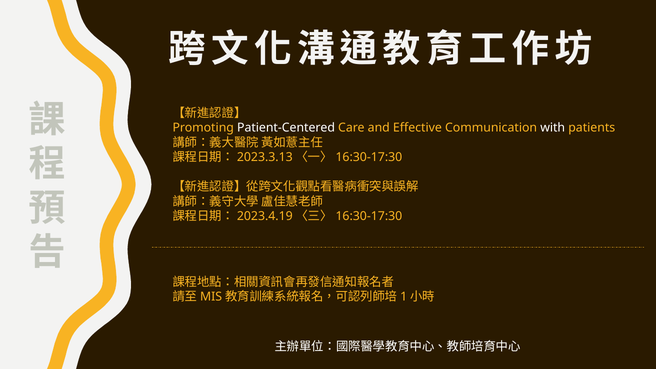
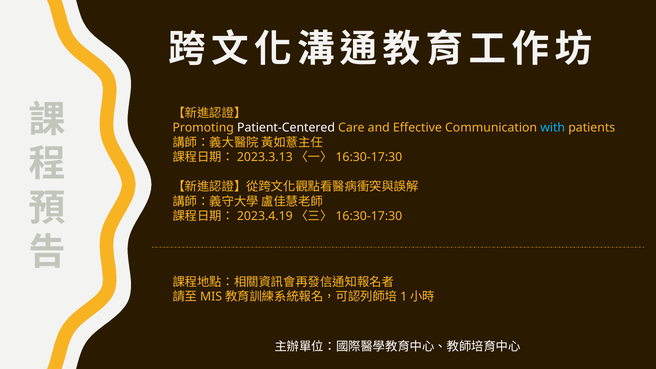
with colour: white -> light blue
